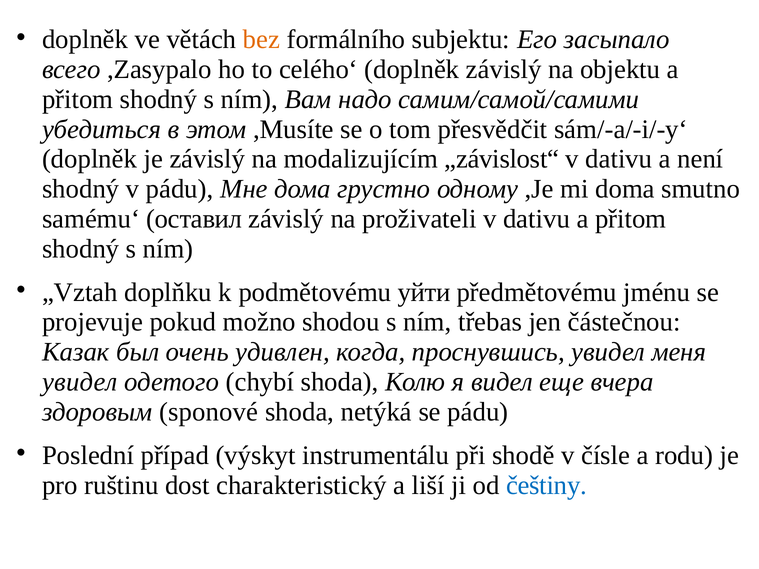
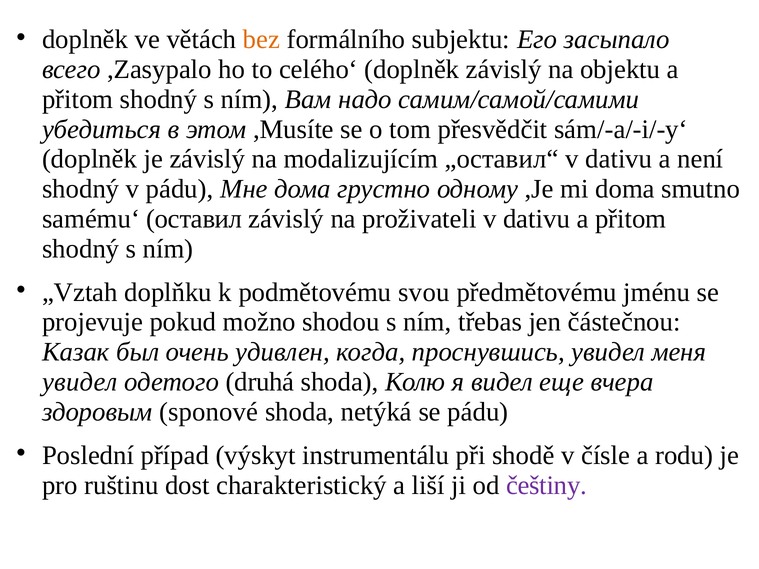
„závislost“: „závislost“ -> „оставил“
уйти: уйти -> svou
chybí: chybí -> druhá
češtiny colour: blue -> purple
